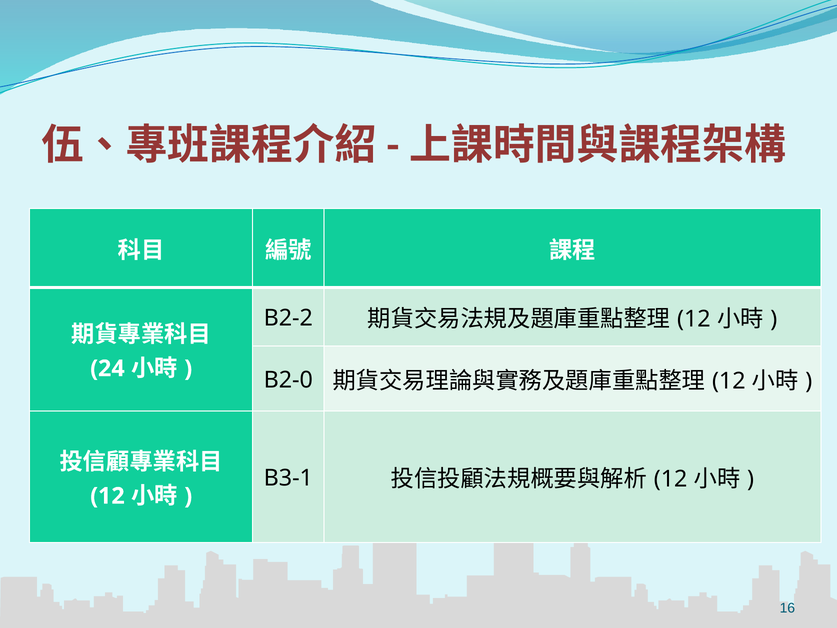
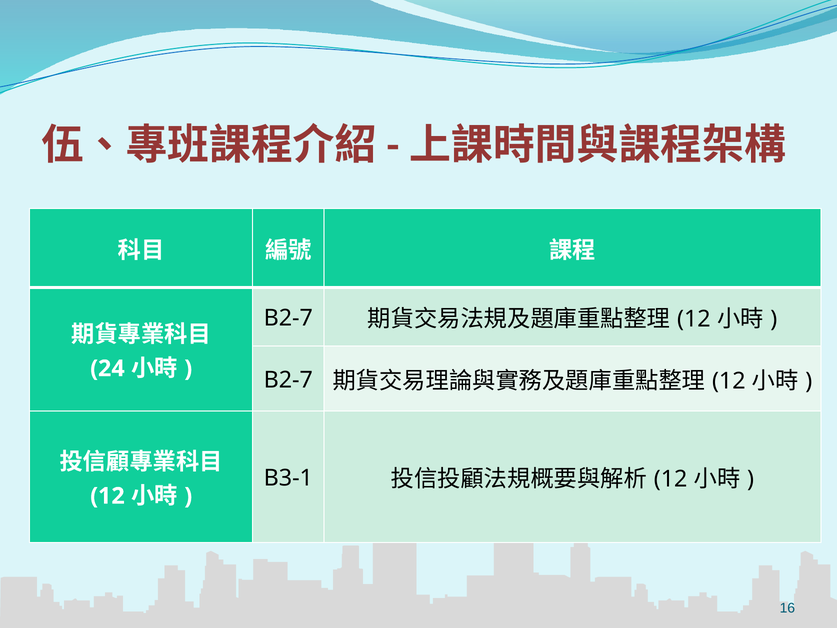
B2-2 at (288, 318): B2-2 -> B2-7
B2-0 at (288, 380): B2-0 -> B2-7
